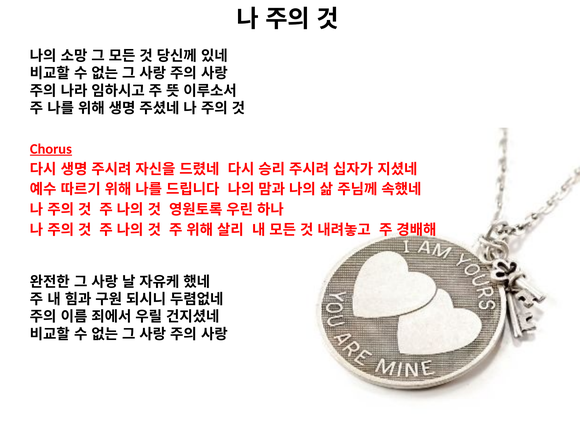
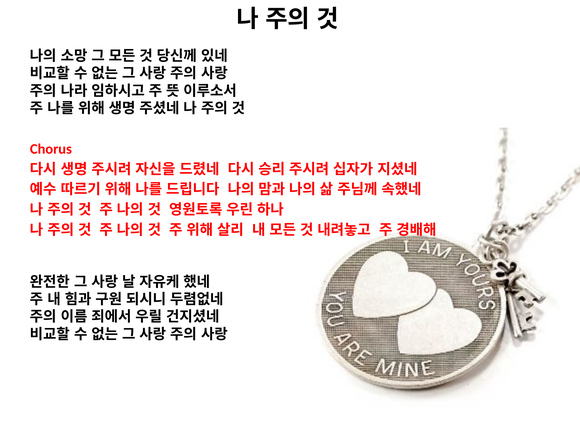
Chorus underline: present -> none
